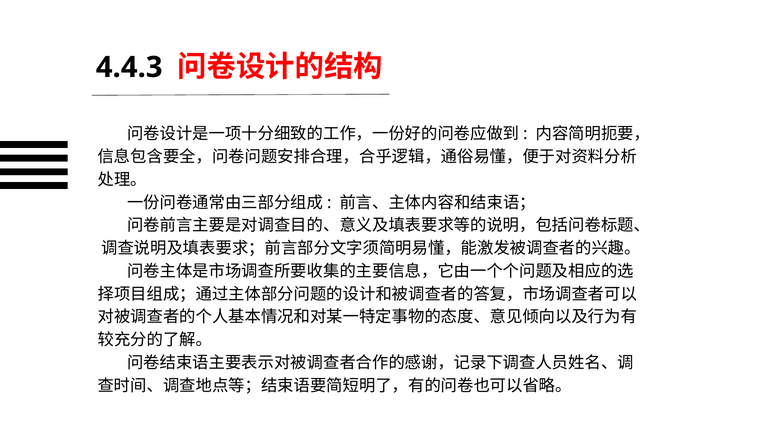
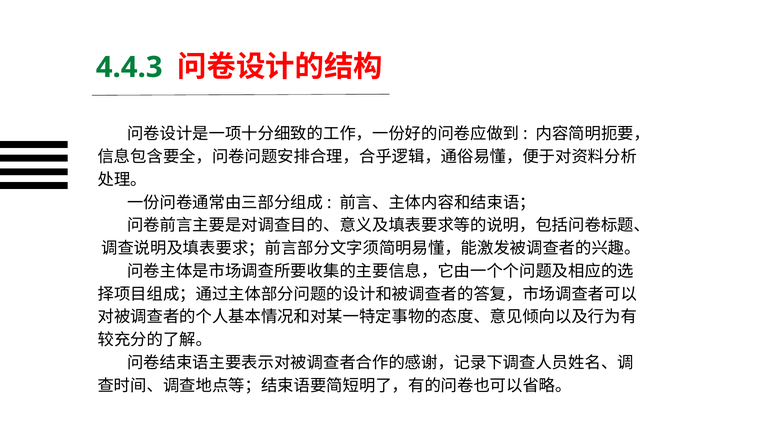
4.4.3 colour: black -> green
